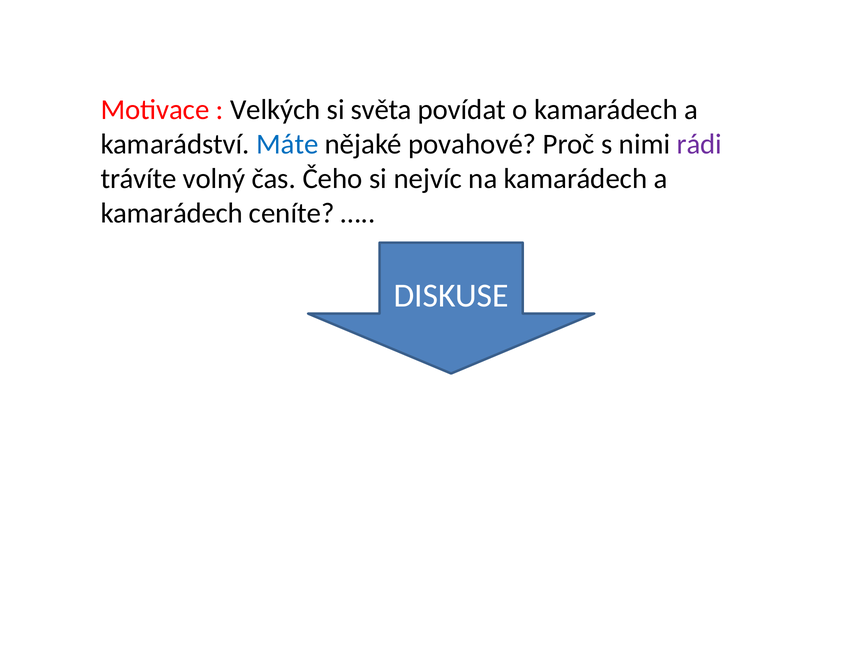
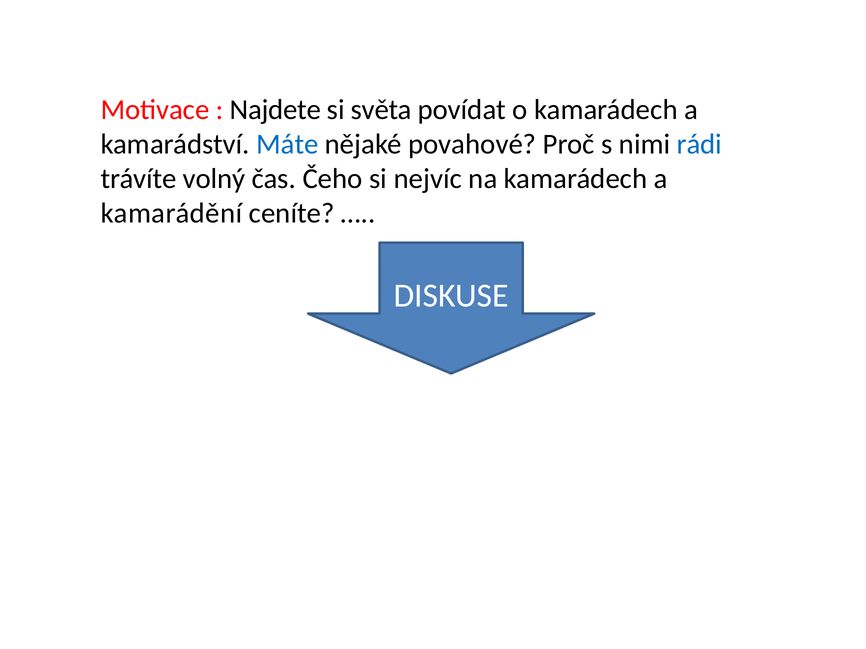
Velkých: Velkých -> Najdete
rádi colour: purple -> blue
kamarádech at (172, 214): kamarádech -> kamarádění
